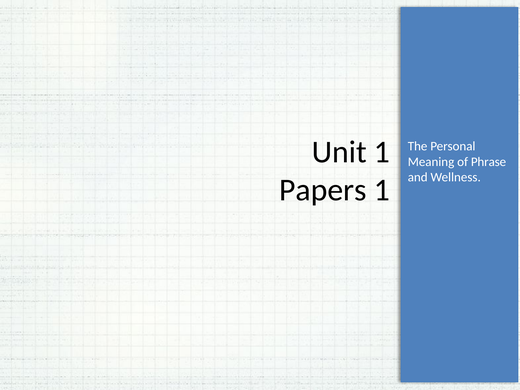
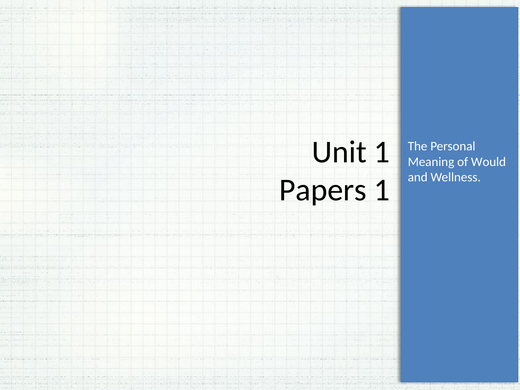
Phrase: Phrase -> Would
